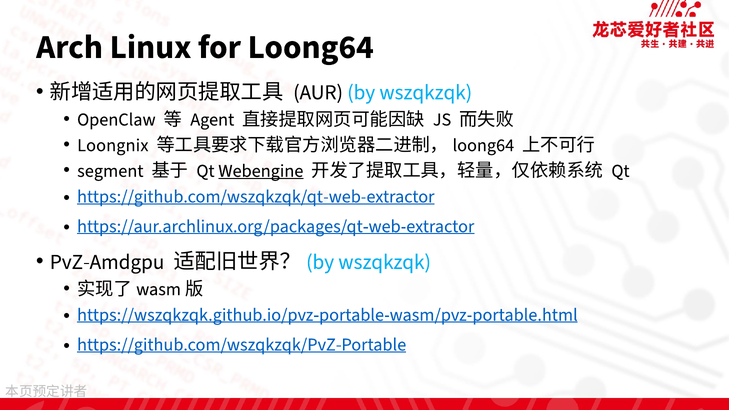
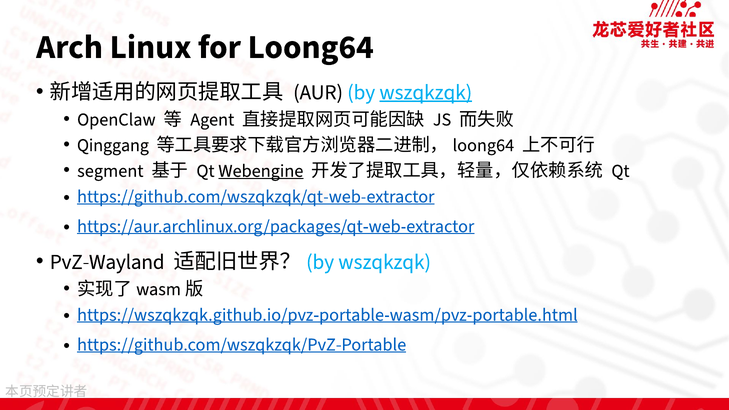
wszqkzqk at (426, 92) underline: none -> present
Loongnix: Loongnix -> Qinggang
PvZ-Amdgpu: PvZ-Amdgpu -> PvZ-Wayland
